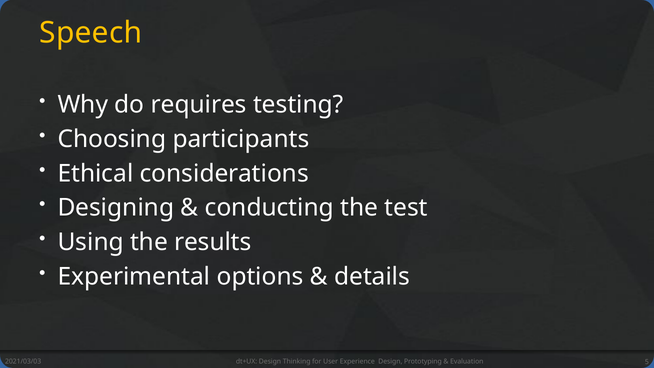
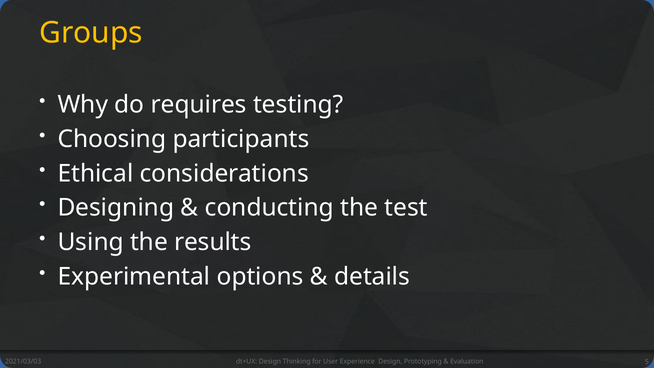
Speech: Speech -> Groups
